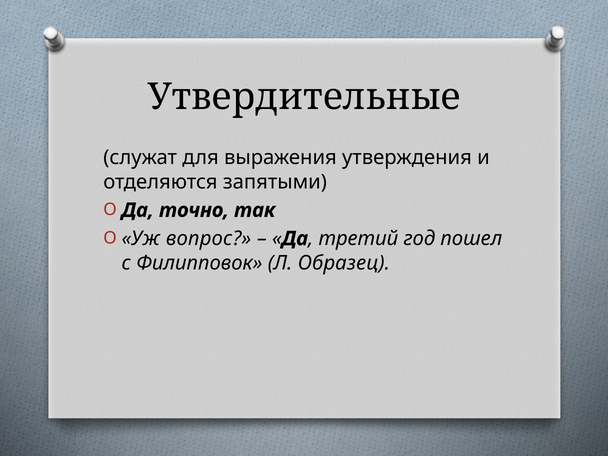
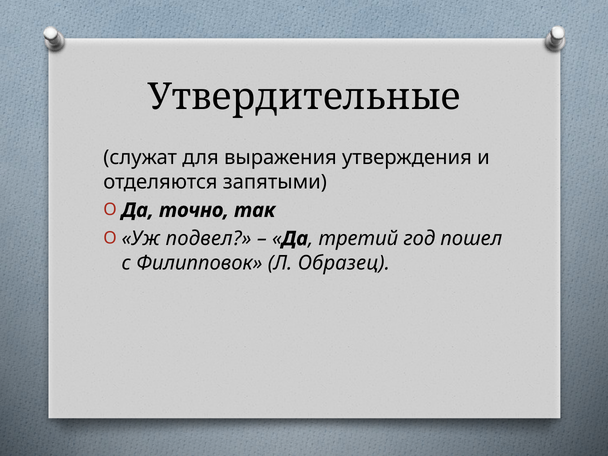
вопрос: вопрос -> подвел
